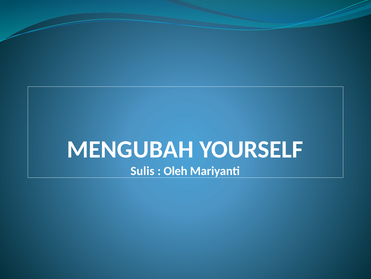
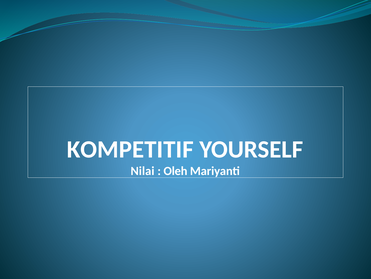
MENGUBAH: MENGUBAH -> KOMPETITIF
Sulis: Sulis -> Nilai
